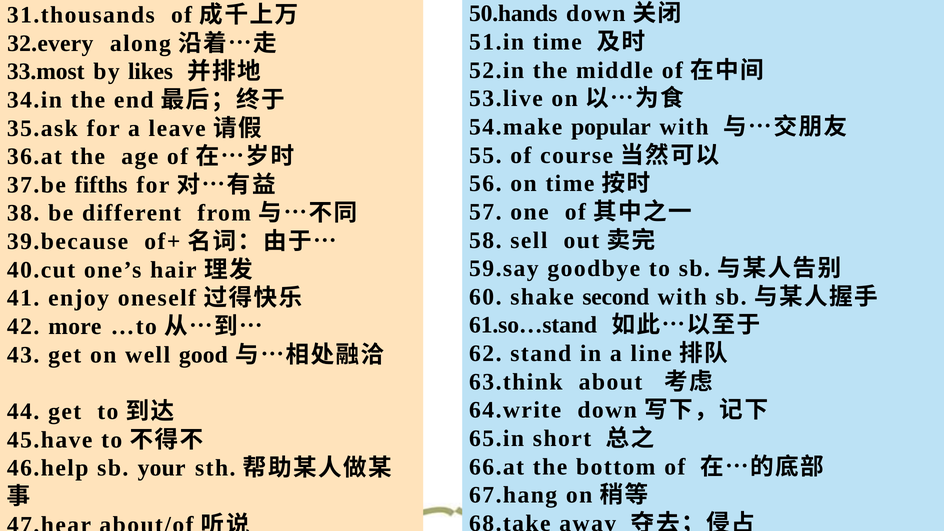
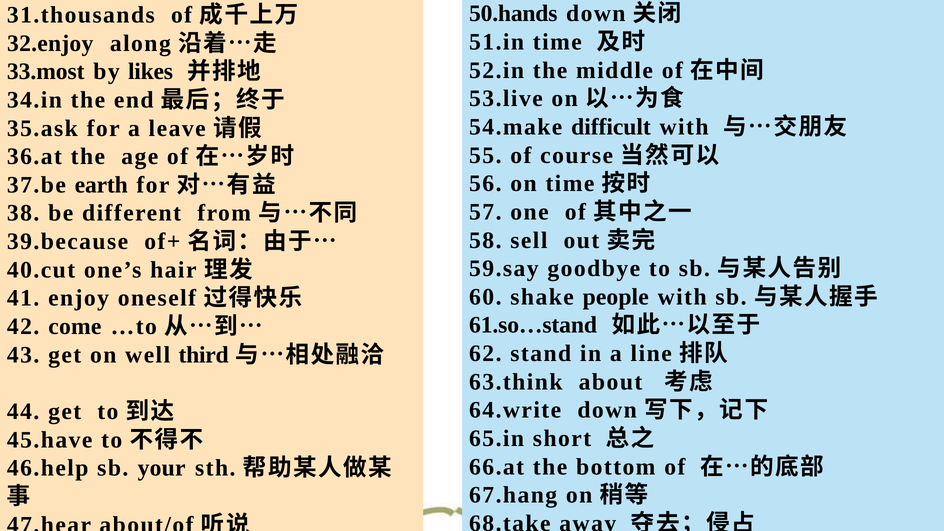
32.every: 32.every -> 32.enjoy
popular: popular -> difficult
fifths: fifths -> earth
second: second -> people
more: more -> come
good: good -> third
